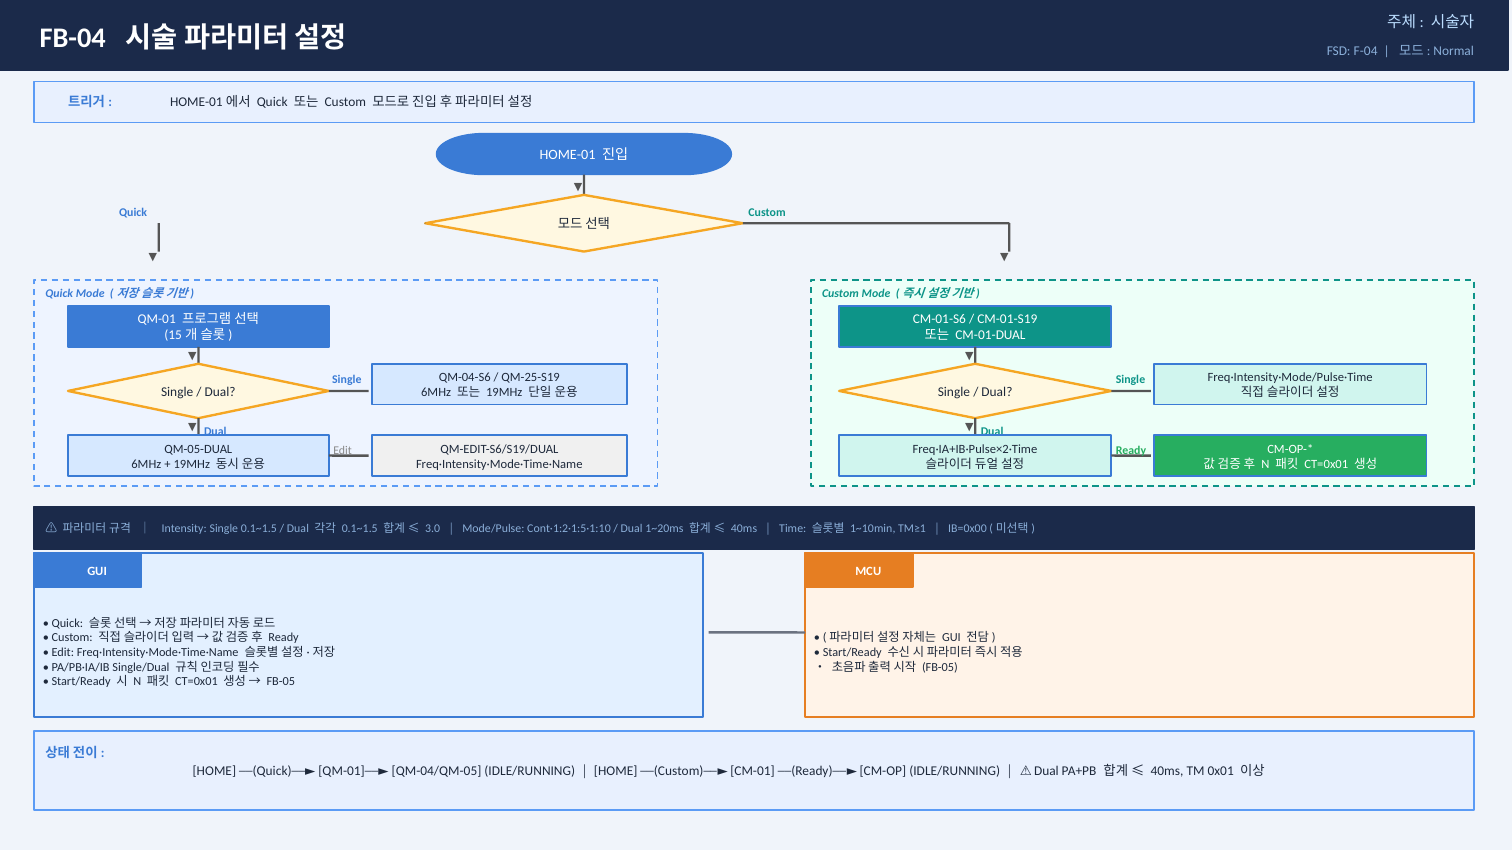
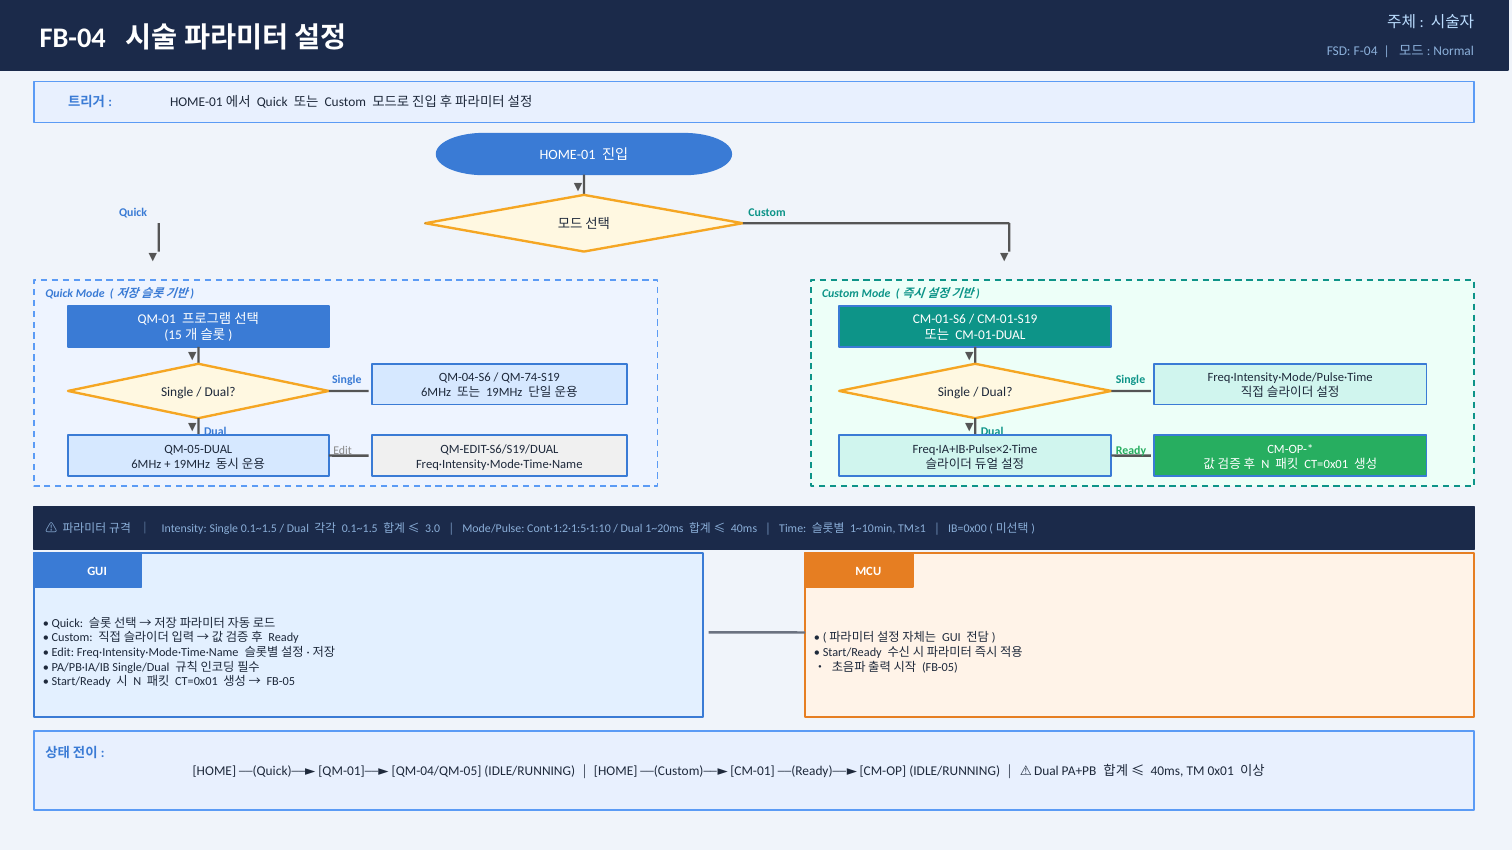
QM-25-S19: QM-25-S19 -> QM-74-S19
